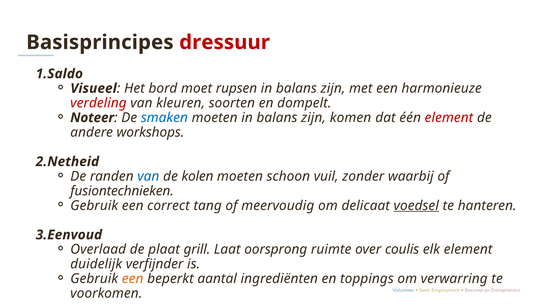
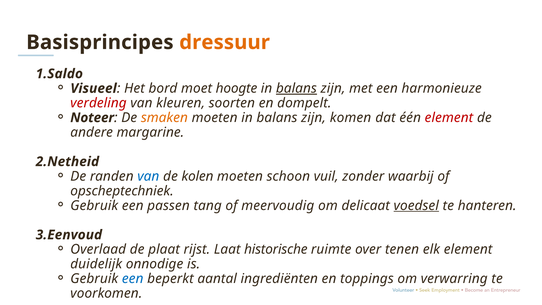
dressuur colour: red -> orange
rupsen: rupsen -> hoogte
balans at (296, 88) underline: none -> present
smaken colour: blue -> orange
workshops: workshops -> margarine
fusiontechnieken: fusiontechnieken -> opscheptechniek
correct: correct -> passen
grill: grill -> rijst
oorsprong: oorsprong -> historische
coulis: coulis -> tenen
verfijnder: verfijnder -> onnodige
een at (133, 279) colour: orange -> blue
